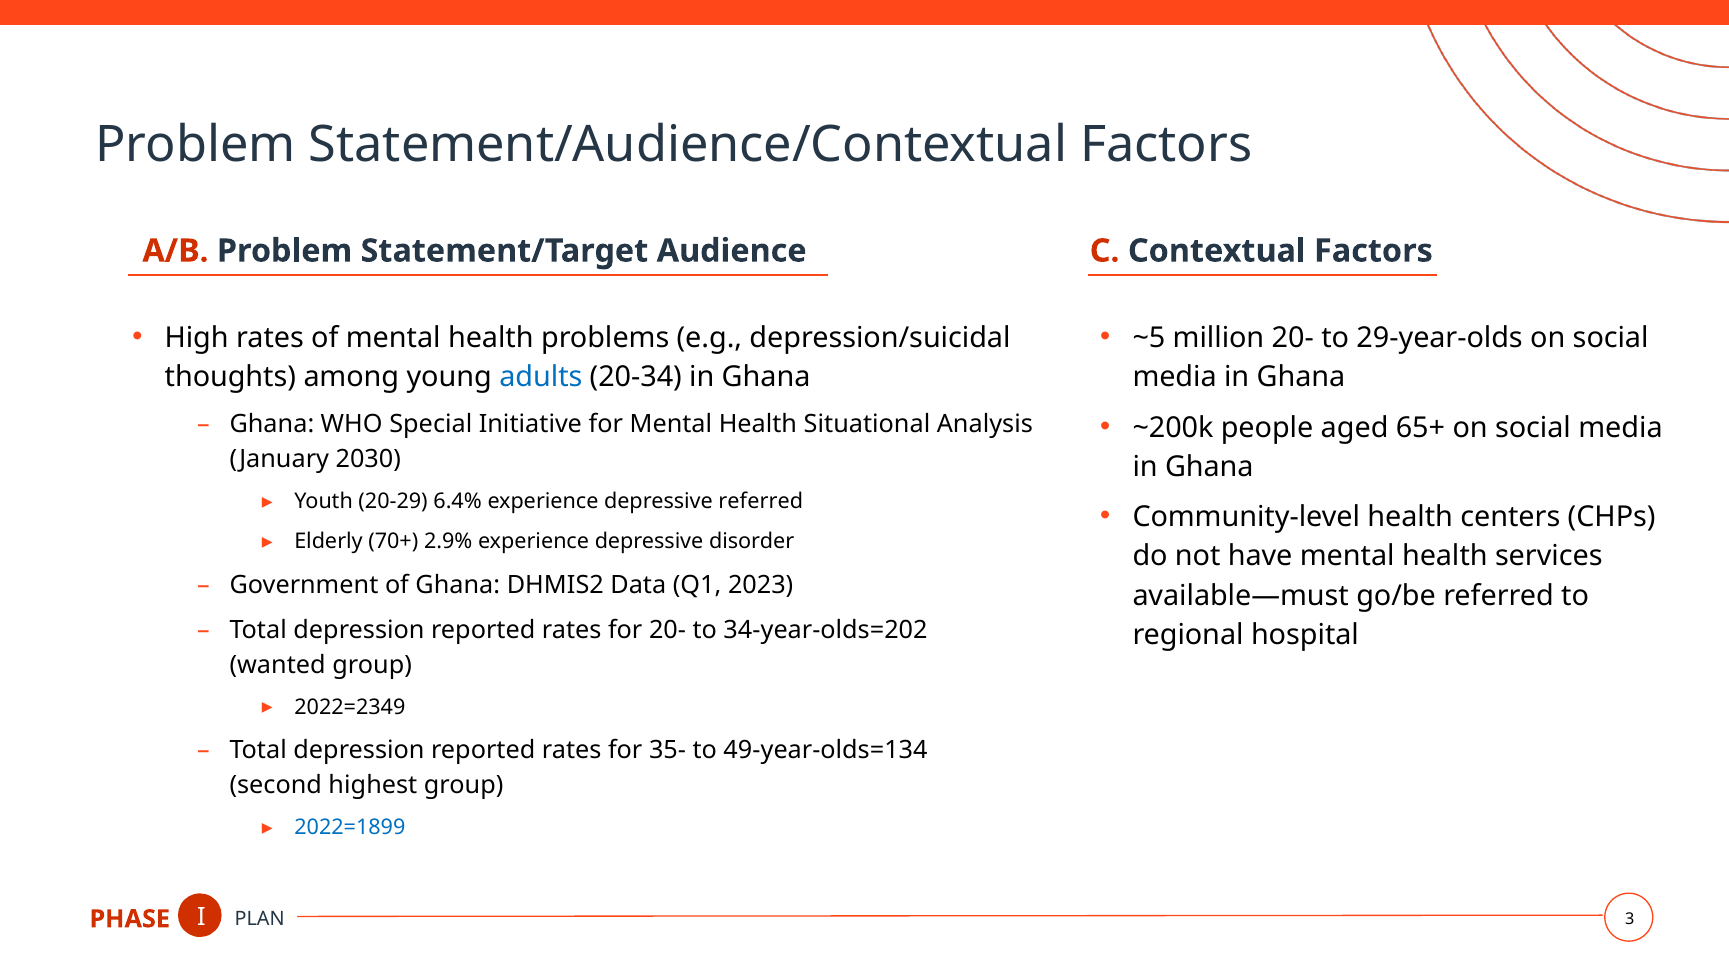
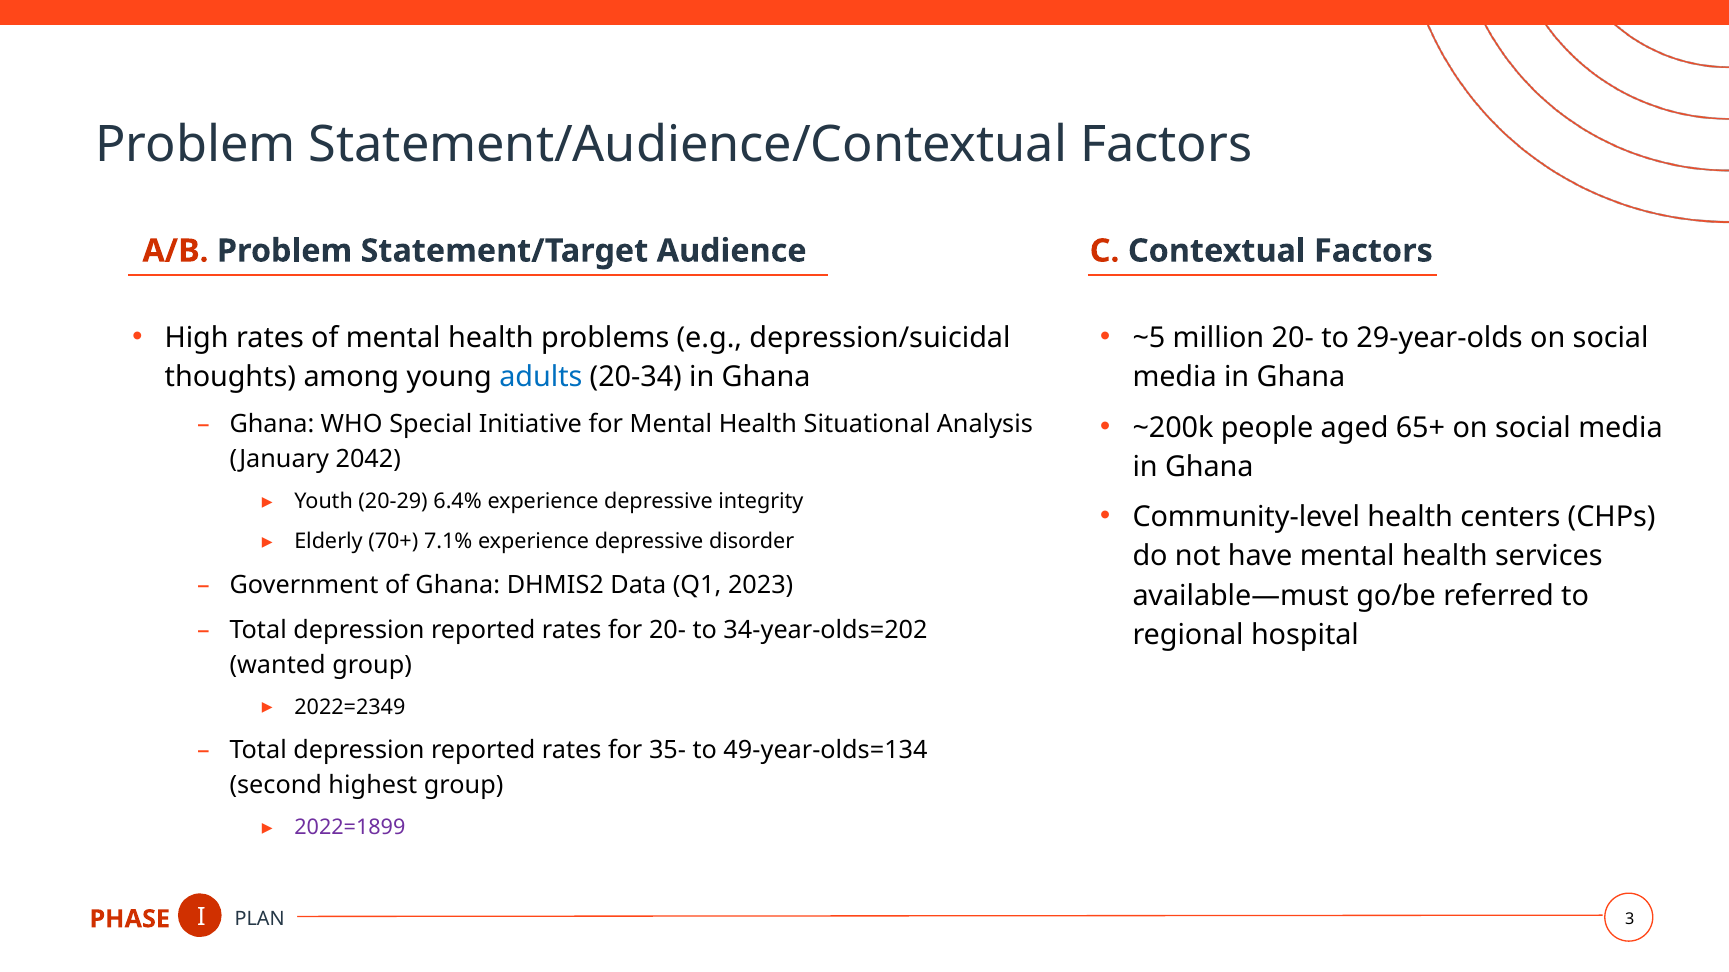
2030: 2030 -> 2042
depressive referred: referred -> integrity
2.9%: 2.9% -> 7.1%
2022=1899 colour: blue -> purple
